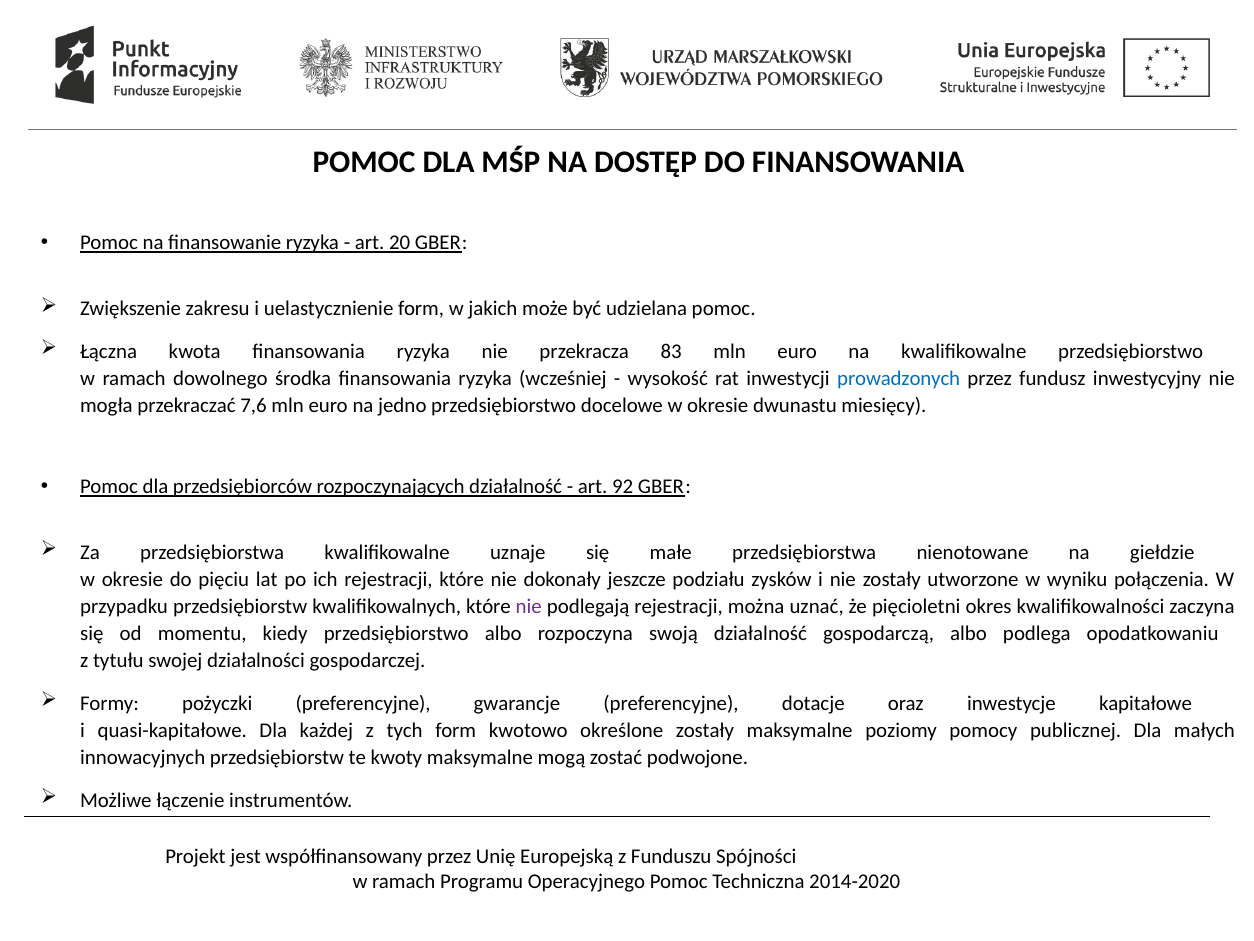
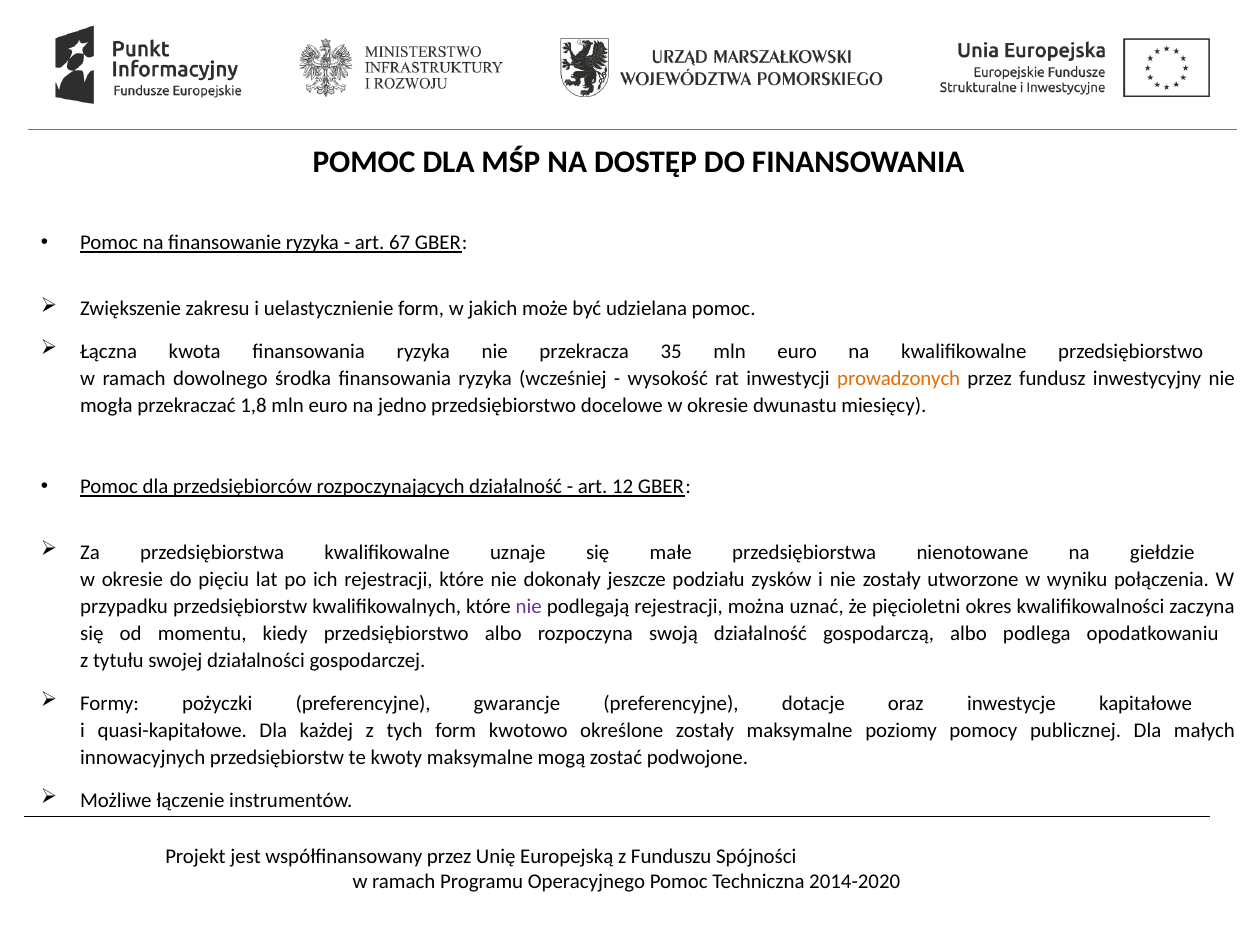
20: 20 -> 67
83: 83 -> 35
prowadzonych colour: blue -> orange
7,6: 7,6 -> 1,8
92: 92 -> 12
